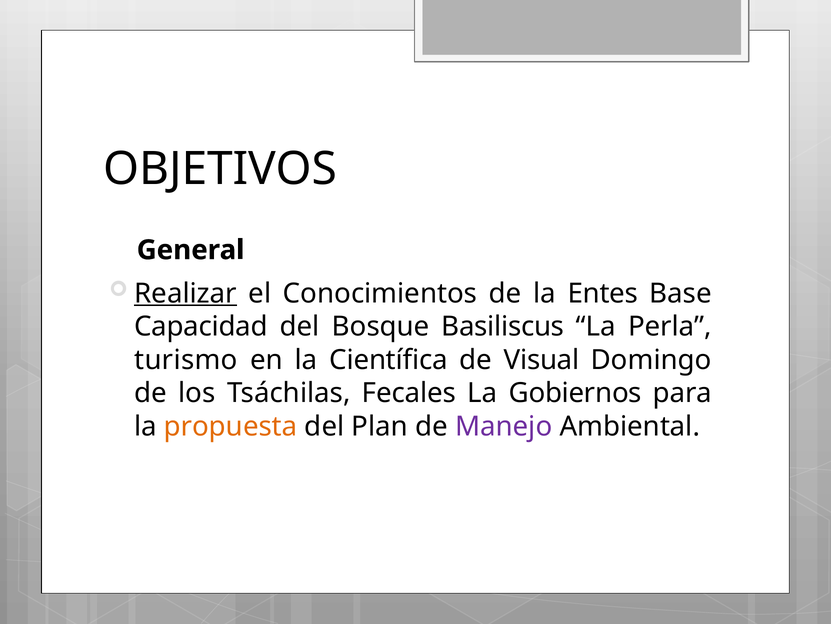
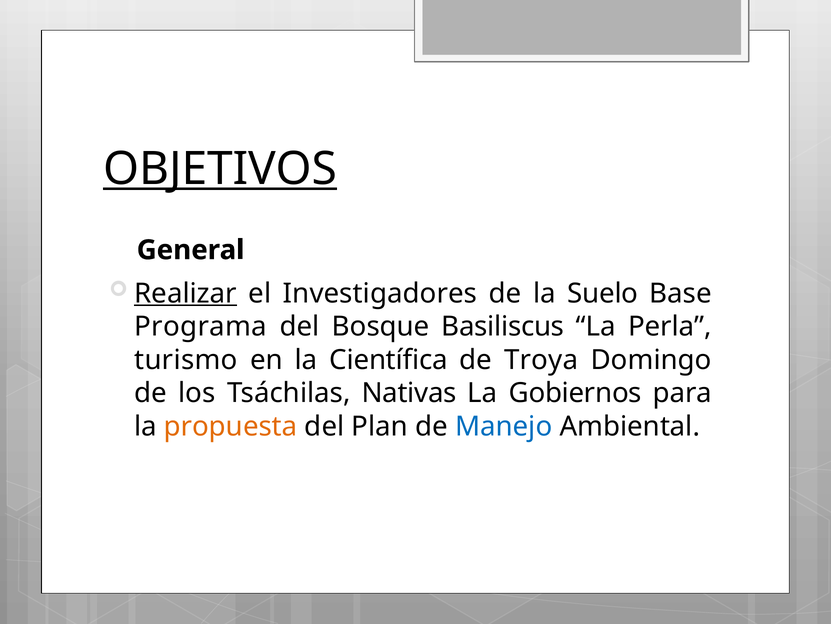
OBJETIVOS underline: none -> present
Conocimientos: Conocimientos -> Investigadores
Entes: Entes -> Suelo
Capacidad: Capacidad -> Programa
Visual: Visual -> Troya
Fecales: Fecales -> Nativas
Manejo colour: purple -> blue
